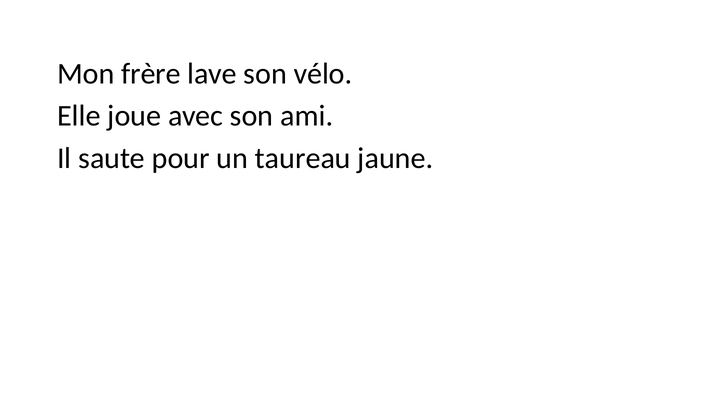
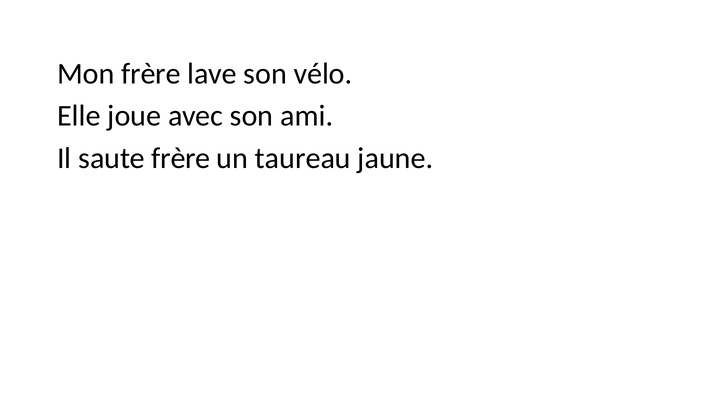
saute pour: pour -> frère
